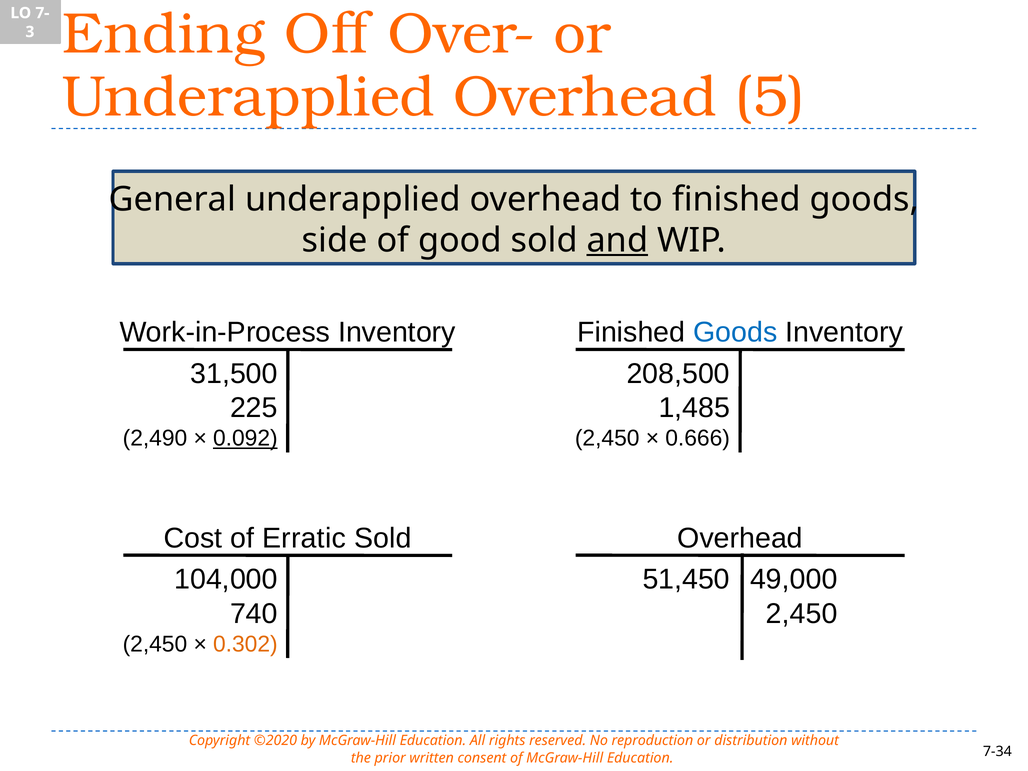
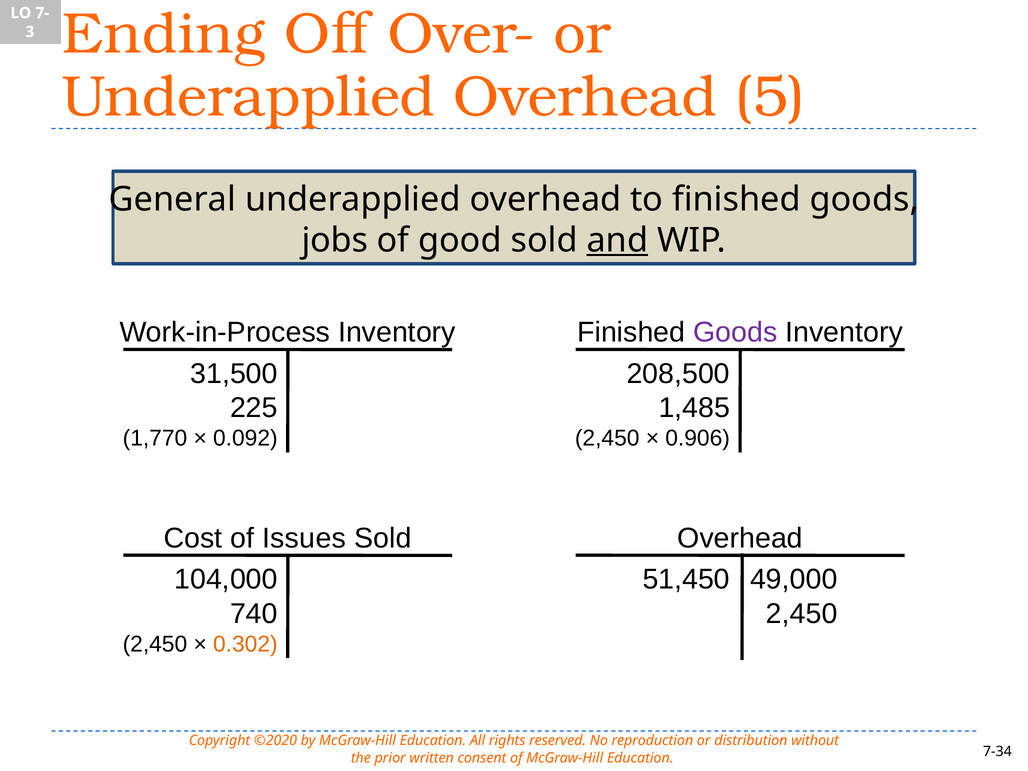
side: side -> jobs
Goods at (735, 333) colour: blue -> purple
2,490: 2,490 -> 1,770
0.092 underline: present -> none
0.666: 0.666 -> 0.906
Erratic: Erratic -> Issues
